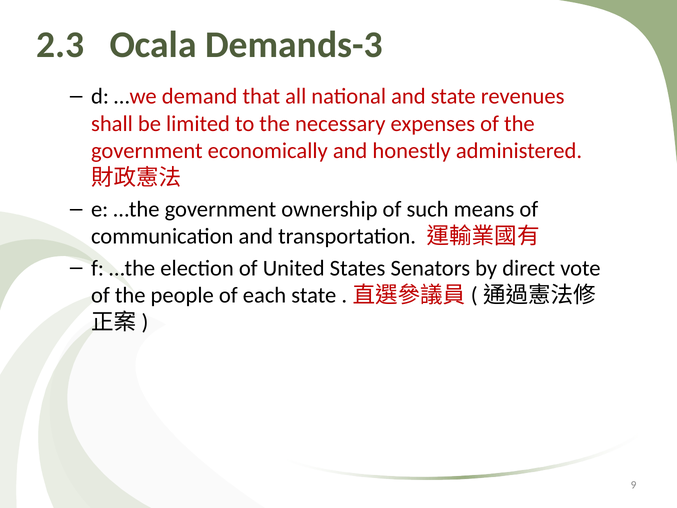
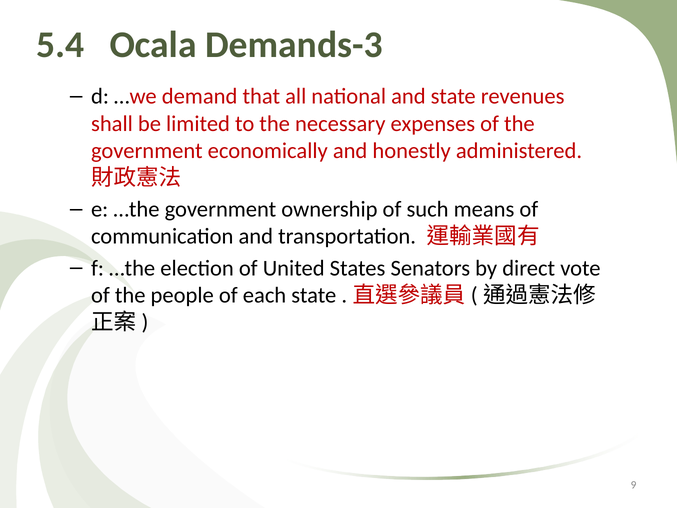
2.3: 2.3 -> 5.4
